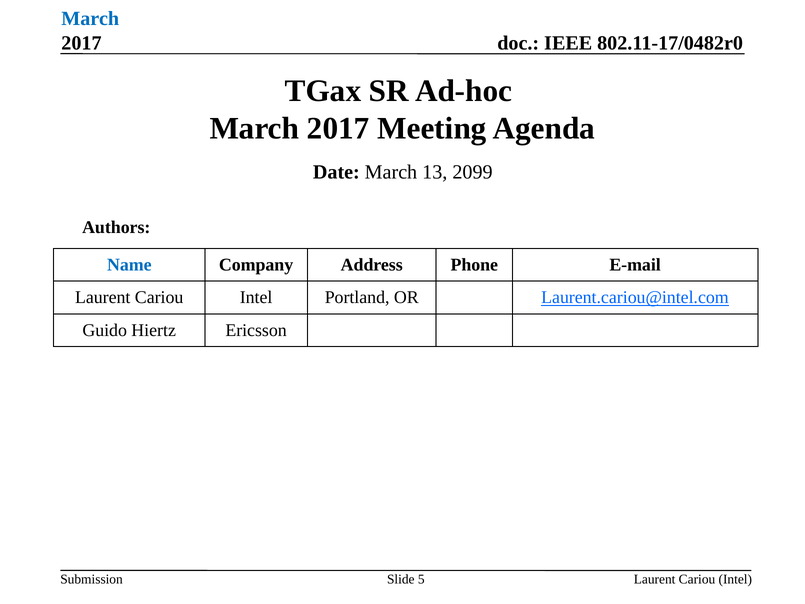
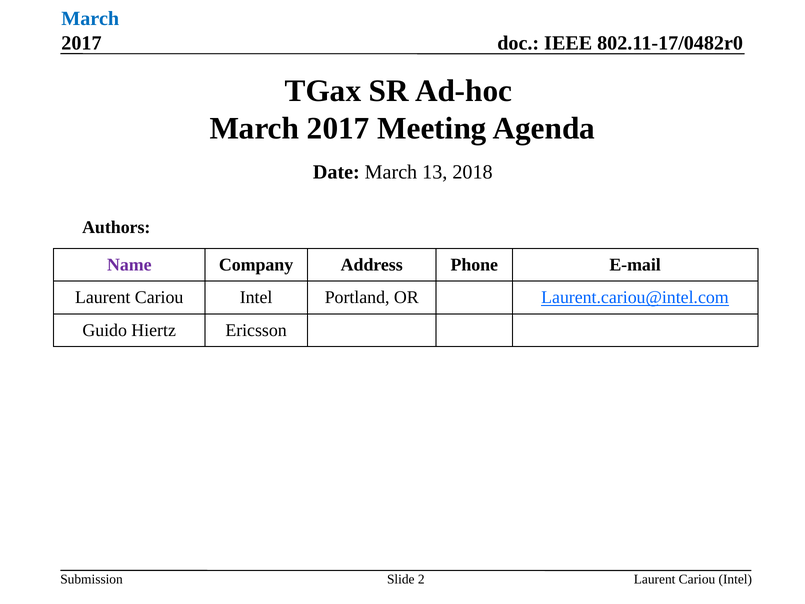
2099: 2099 -> 2018
Name colour: blue -> purple
5: 5 -> 2
